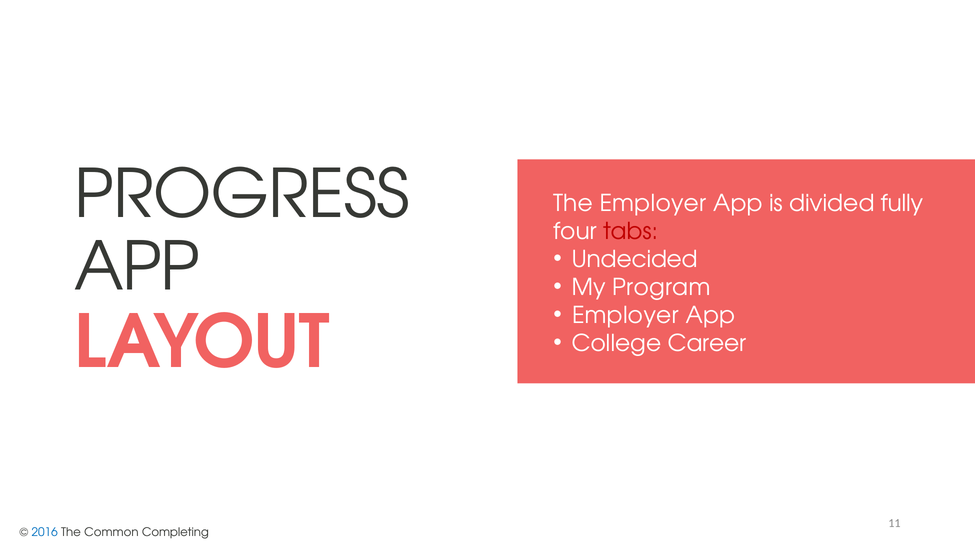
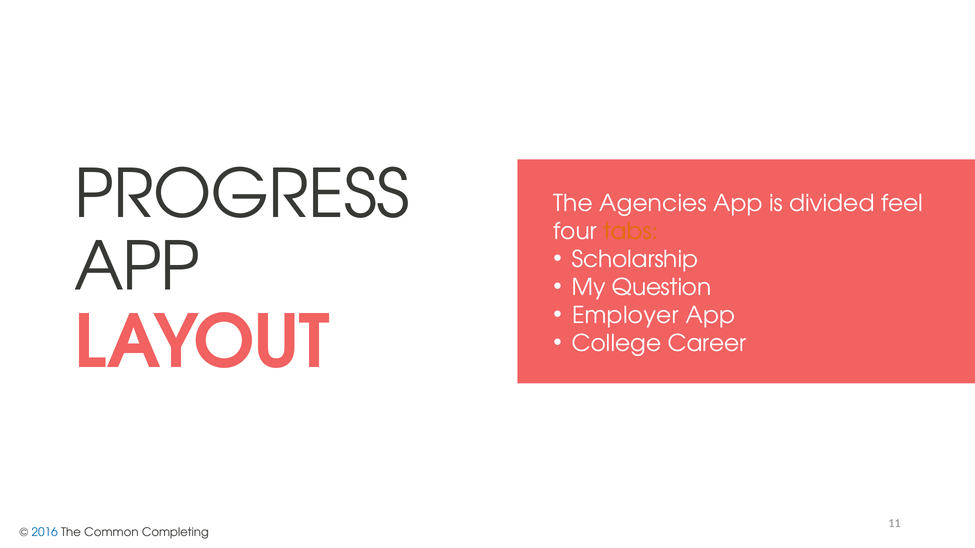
The Employer: Employer -> Agencies
fully: fully -> feel
tabs colour: red -> orange
Undecided: Undecided -> Scholarship
Program: Program -> Question
